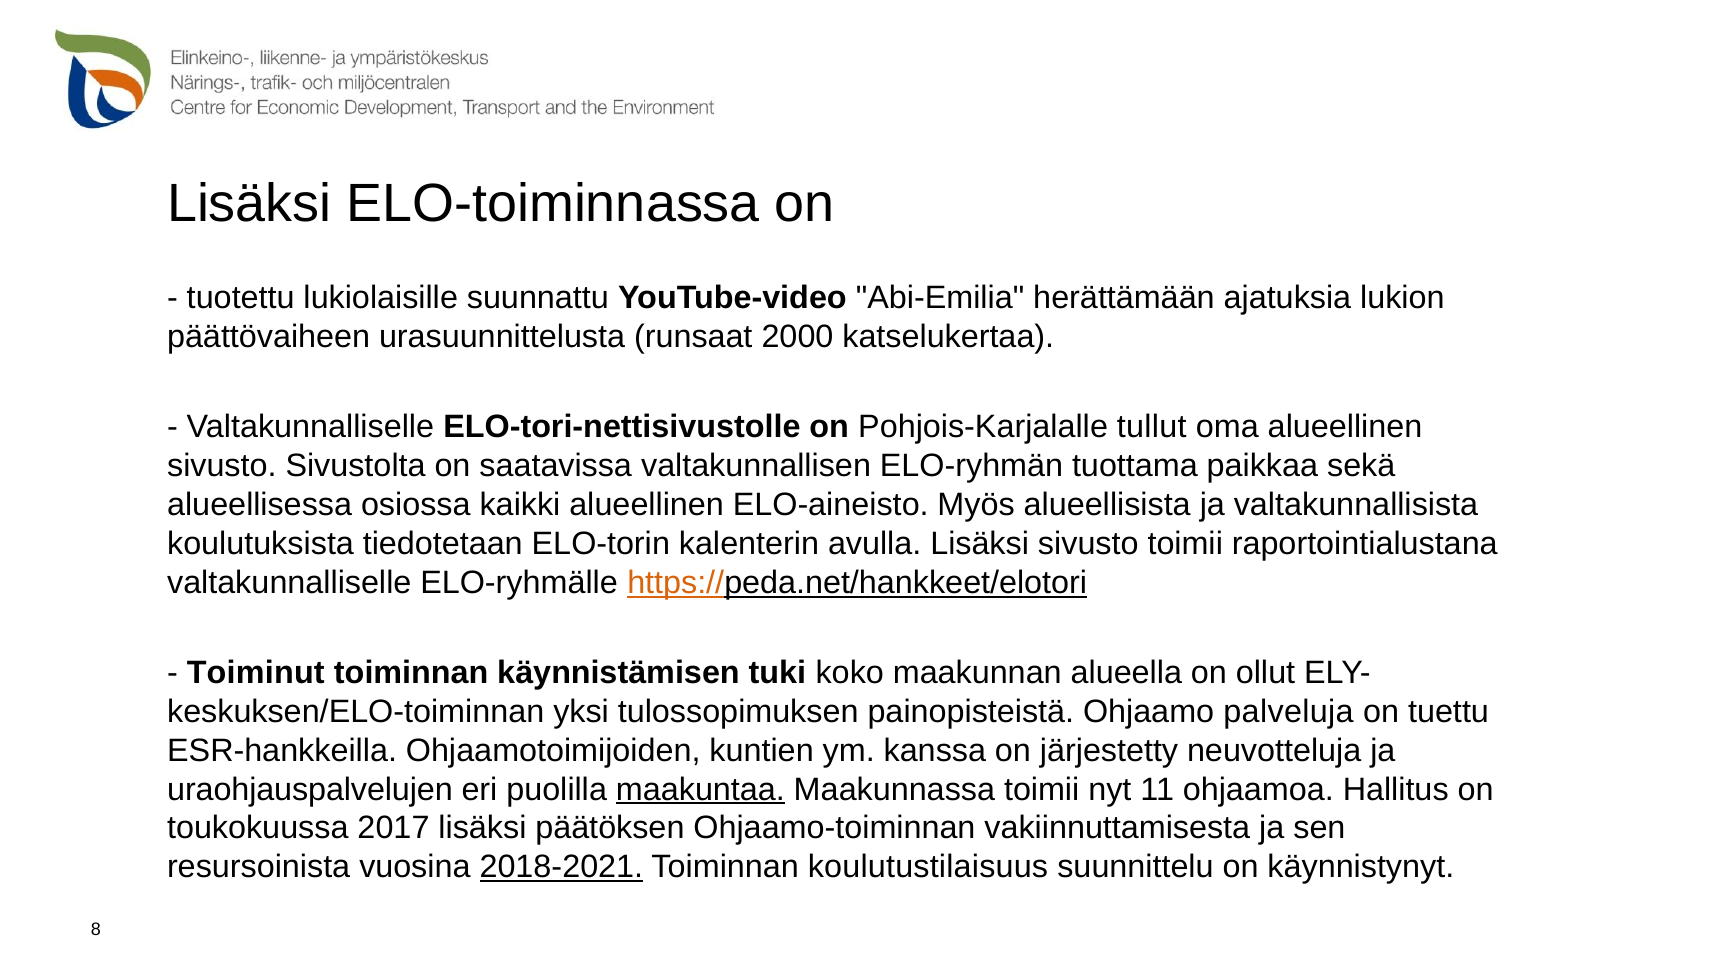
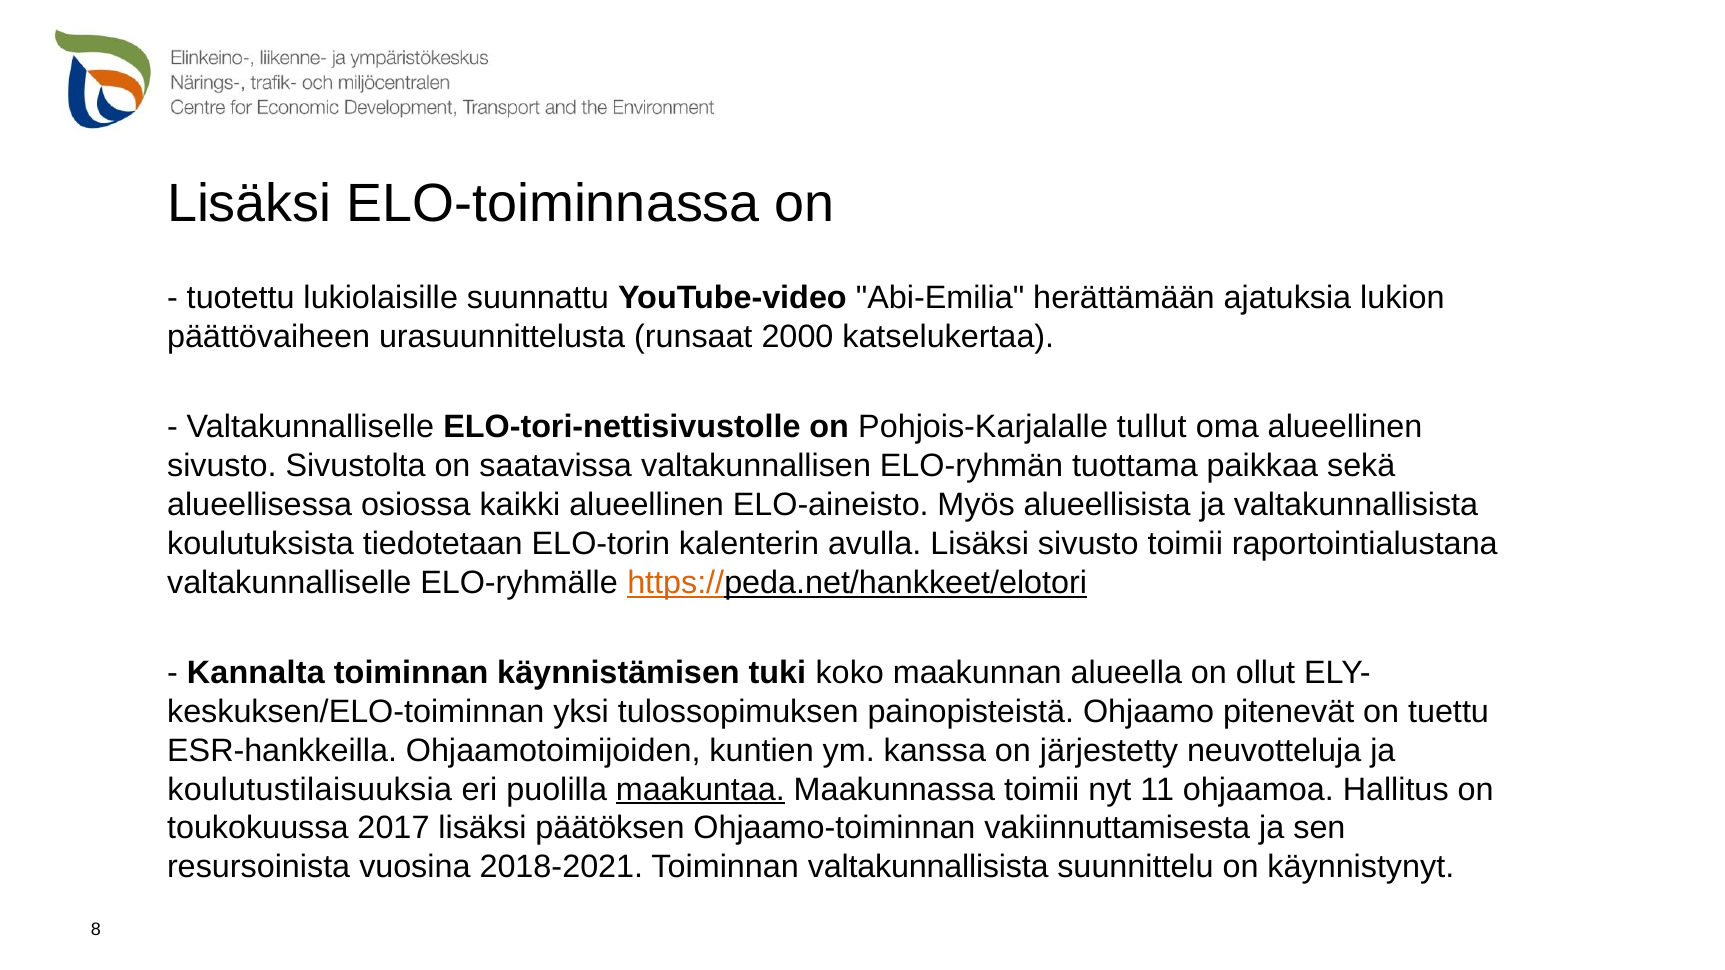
Toiminut: Toiminut -> Kannalta
palveluja: palveluja -> pitenevät
uraohjauspalvelujen: uraohjauspalvelujen -> koulutustilaisuuksia
2018-2021 underline: present -> none
Toiminnan koulutustilaisuus: koulutustilaisuus -> valtakunnallisista
